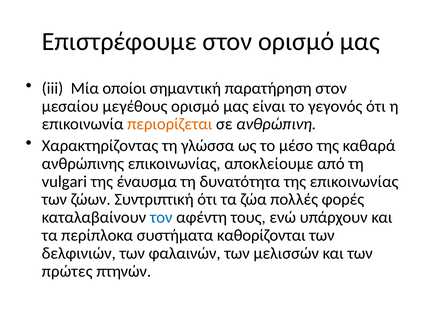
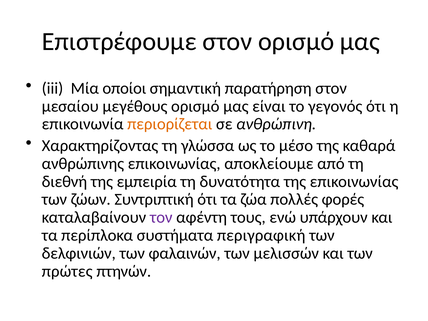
vulgari: vulgari -> διεθνή
έναυσμα: έναυσμα -> εμπειρία
τον colour: blue -> purple
καθορίζονται: καθορίζονται -> περιγραφική
